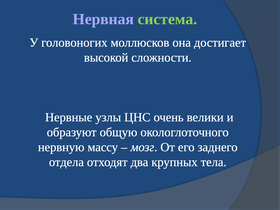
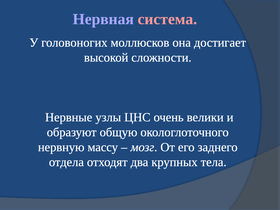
система colour: light green -> pink
